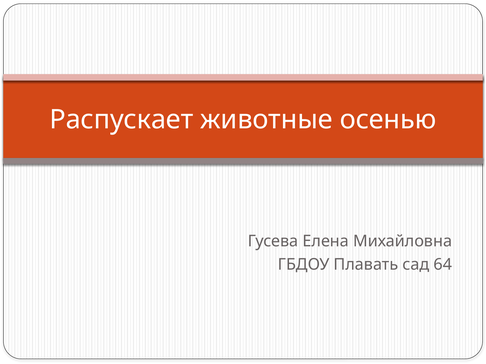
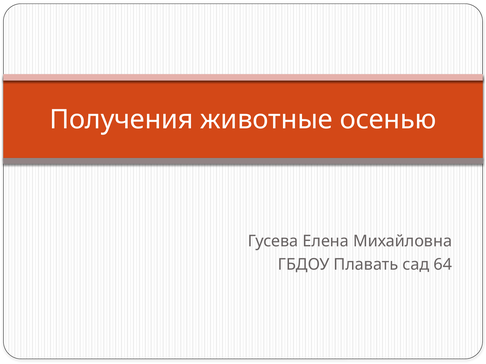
Распускает: Распускает -> Получения
